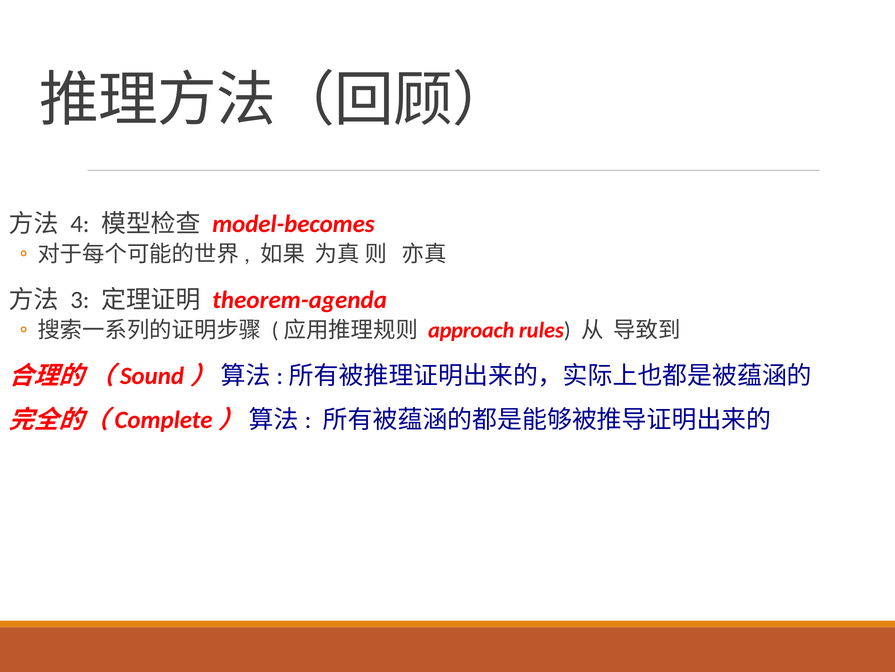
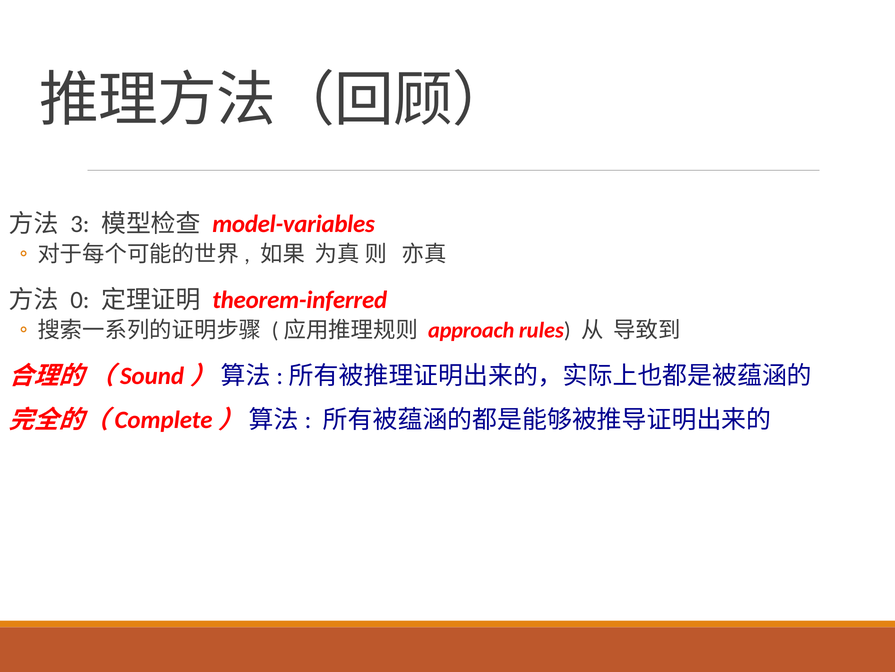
4: 4 -> 3
model-becomes: model-becomes -> model-variables
3: 3 -> 0
theorem-agenda: theorem-agenda -> theorem-inferred
